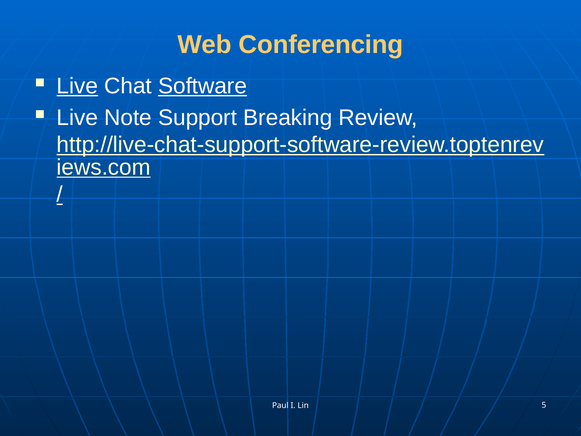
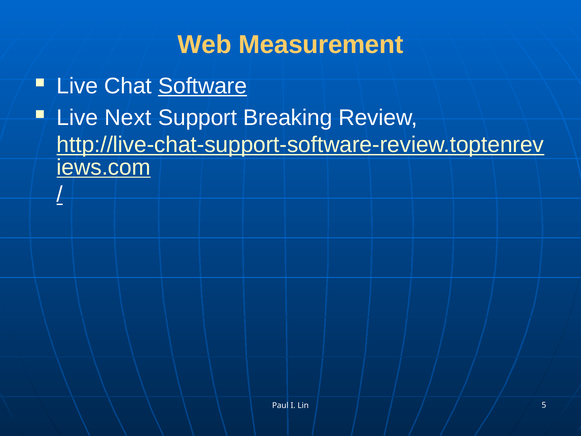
Conferencing: Conferencing -> Measurement
Live at (77, 86) underline: present -> none
Note: Note -> Next
